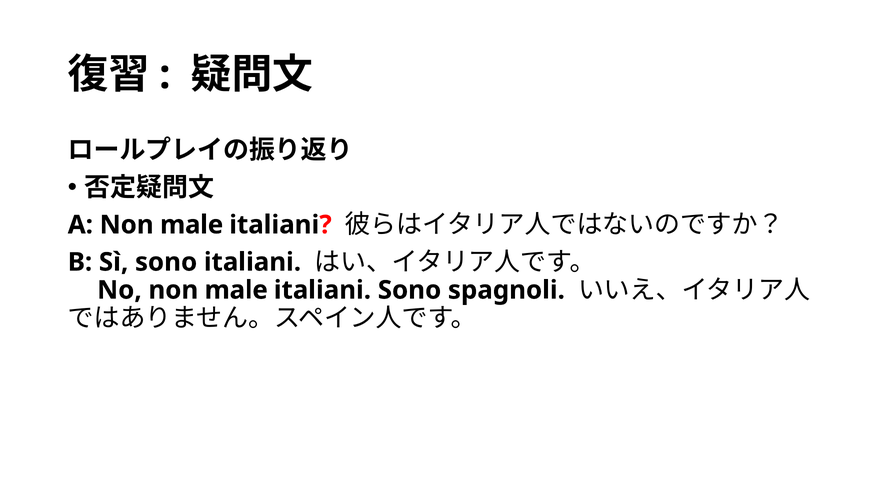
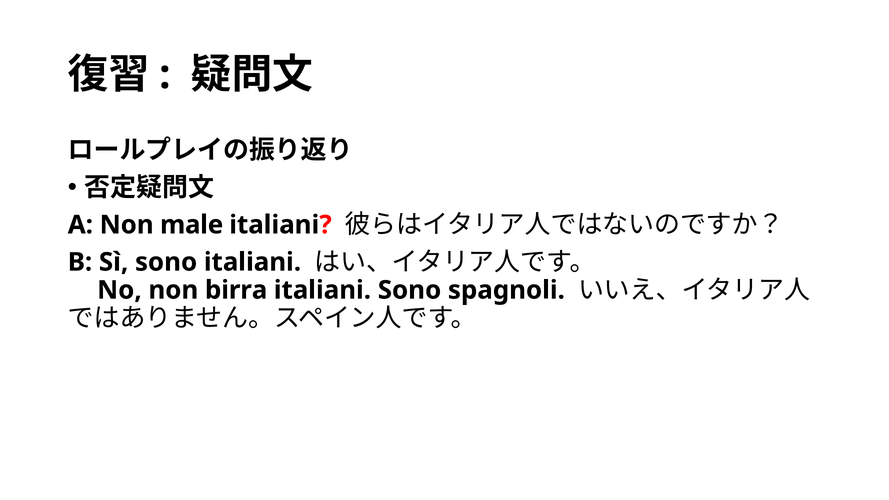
No non male: male -> birra
